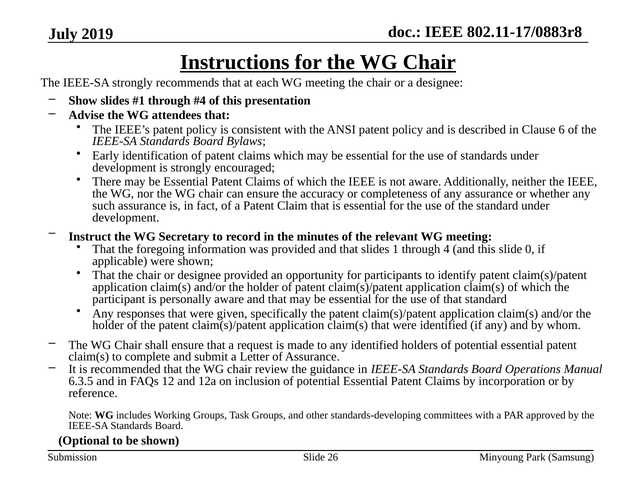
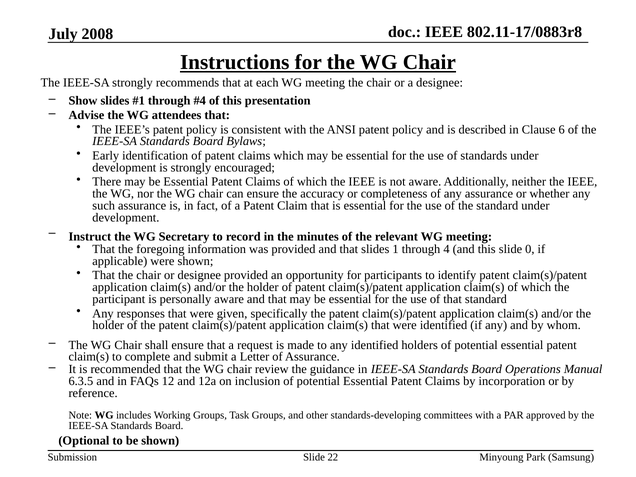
2019: 2019 -> 2008
26: 26 -> 22
